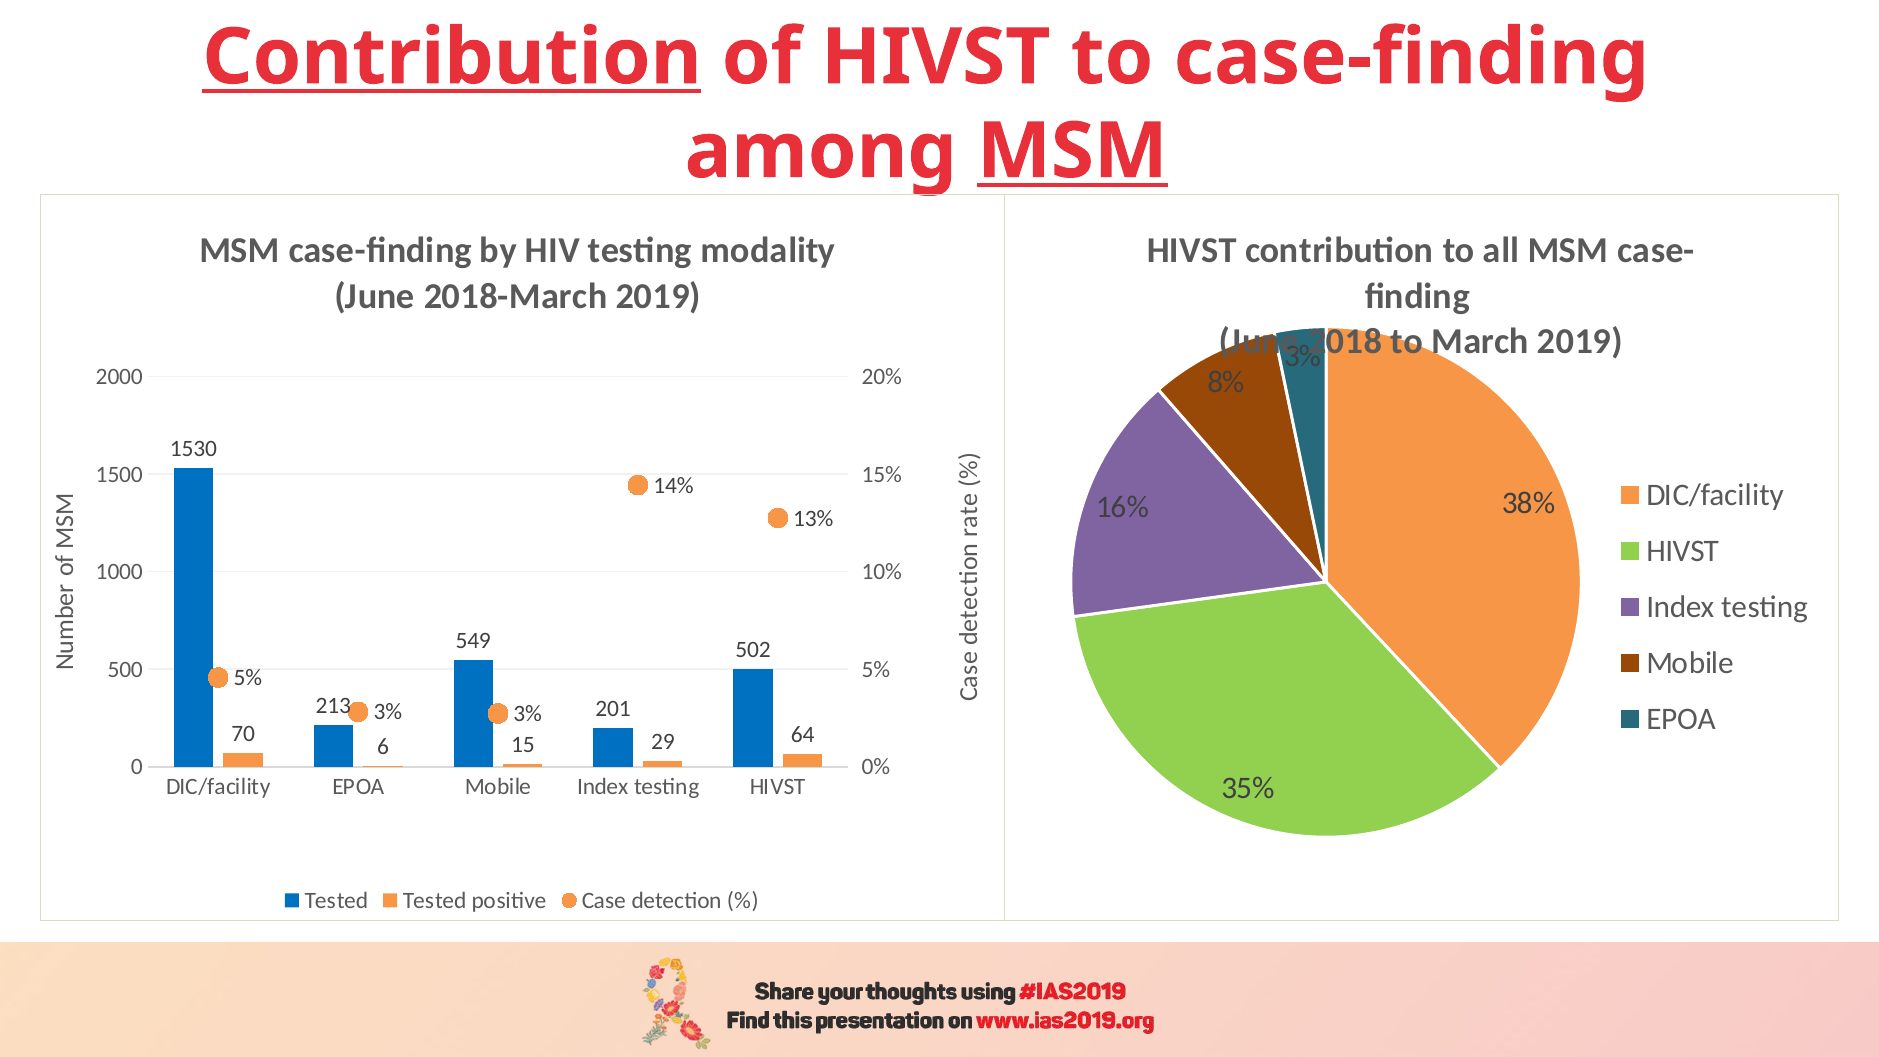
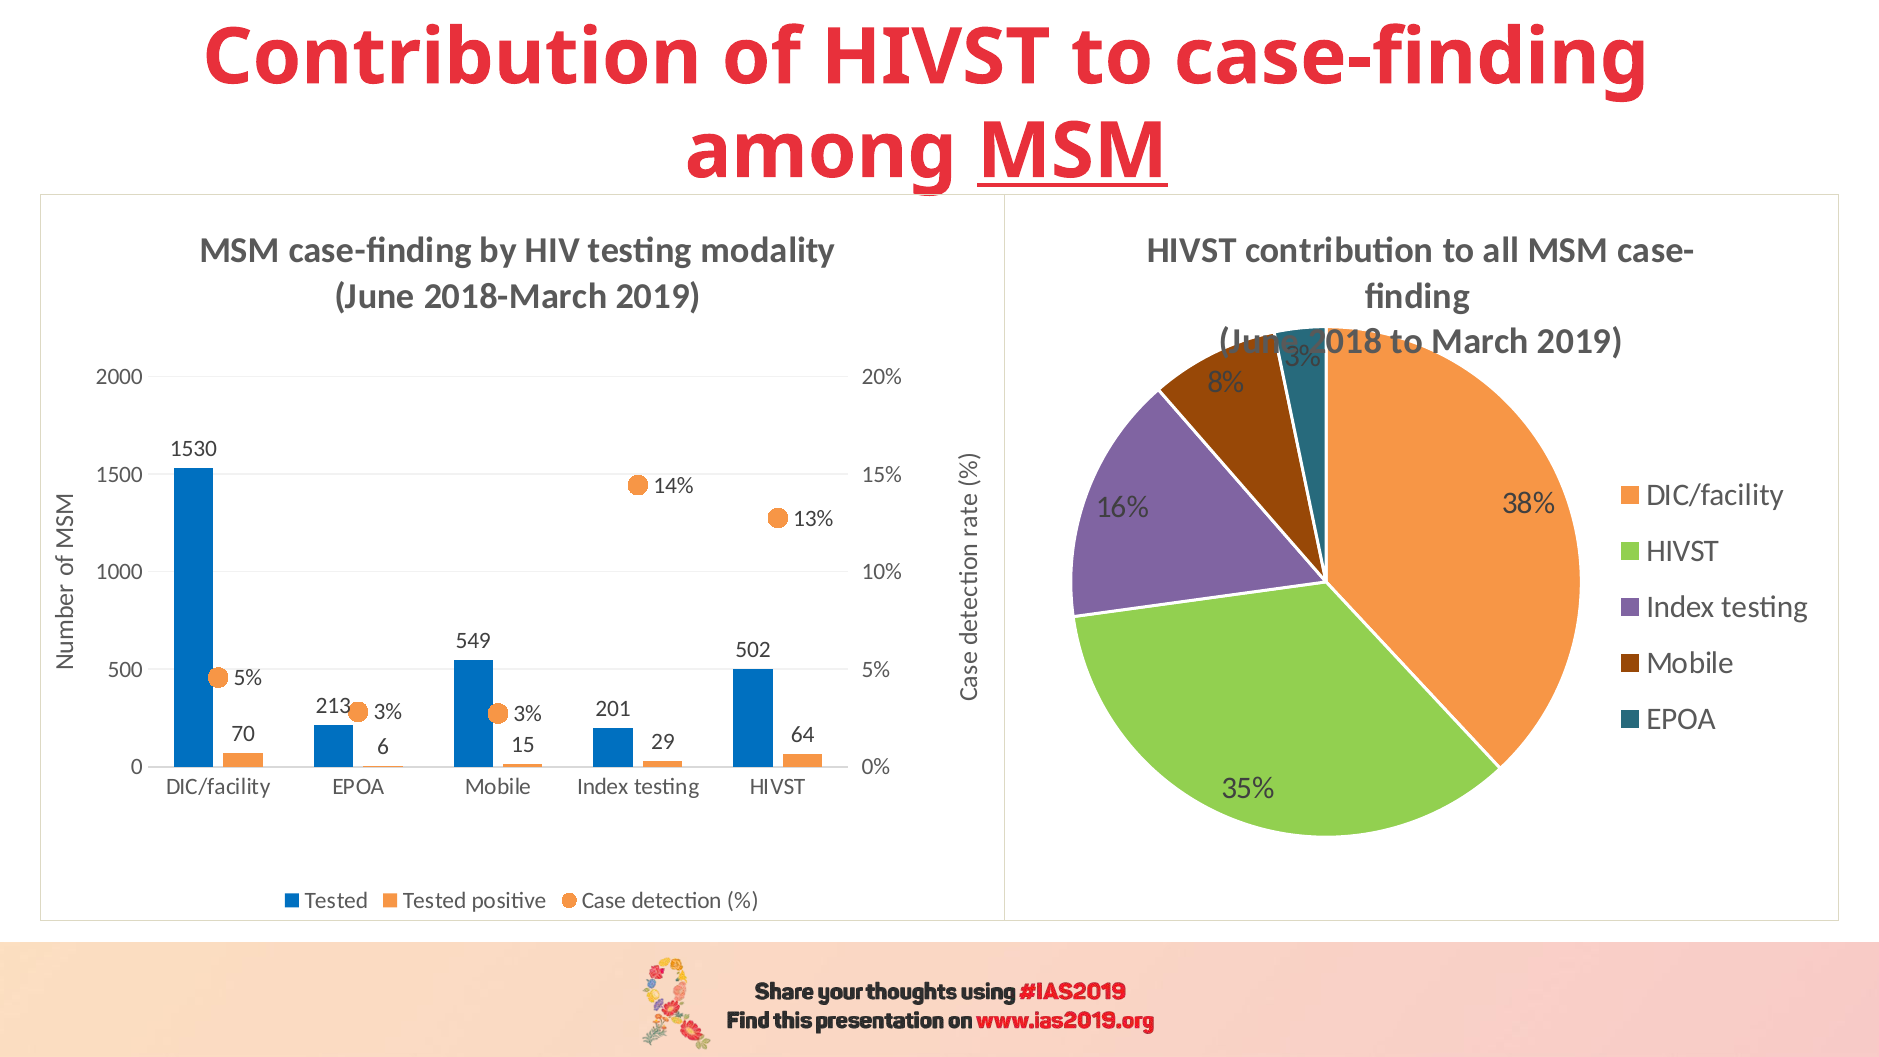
Contribution at (452, 57) underline: present -> none
